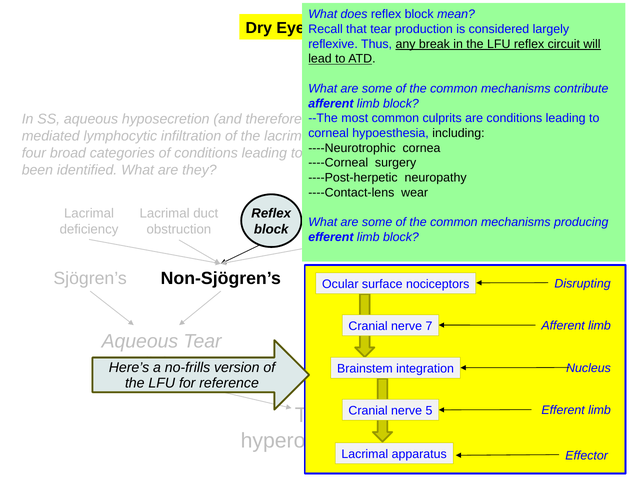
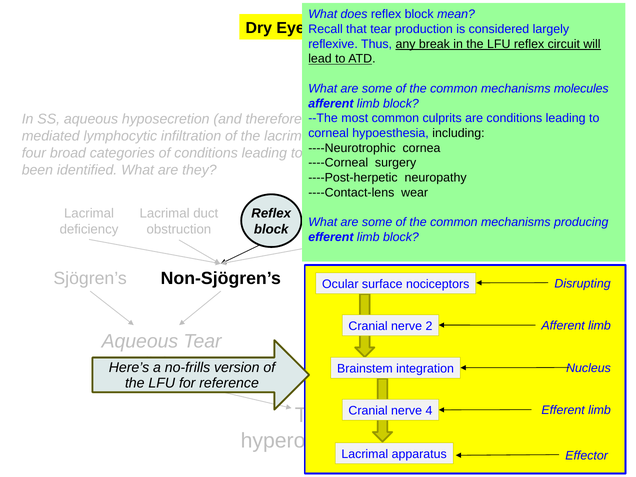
contribute: contribute -> molecules
7: 7 -> 2
5: 5 -> 4
